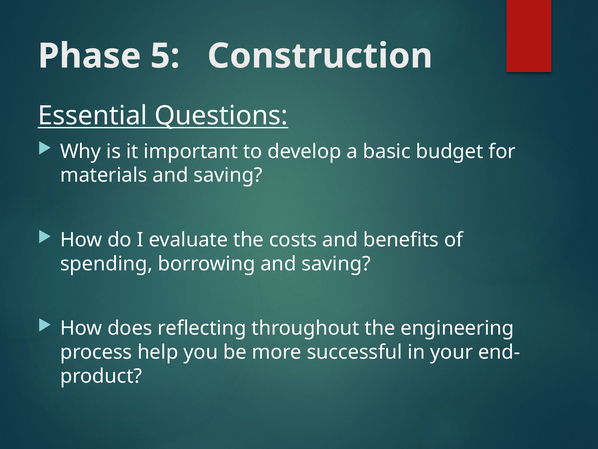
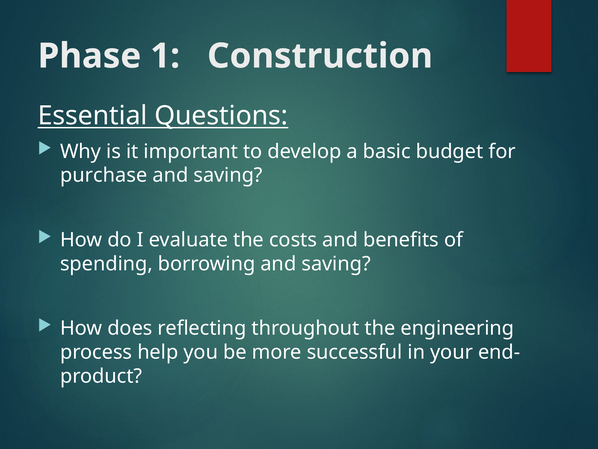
5: 5 -> 1
materials: materials -> purchase
